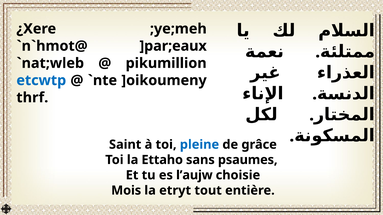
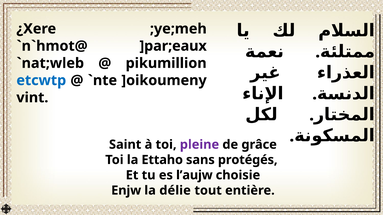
thrf: thrf -> vint
pleine colour: blue -> purple
psaumes: psaumes -> protégés
Mois: Mois -> Enjw
etryt: etryt -> délie
